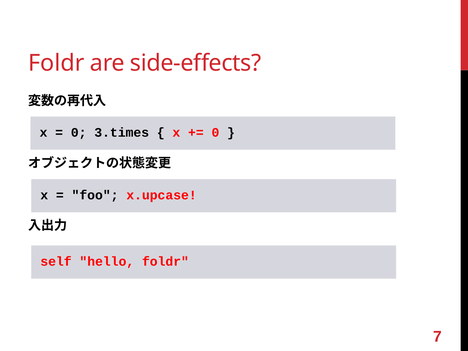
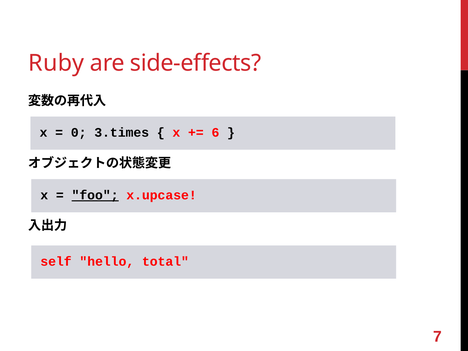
Foldr at (56, 63): Foldr -> Ruby
0 at (215, 133): 0 -> 6
foo underline: none -> present
hello foldr: foldr -> total
